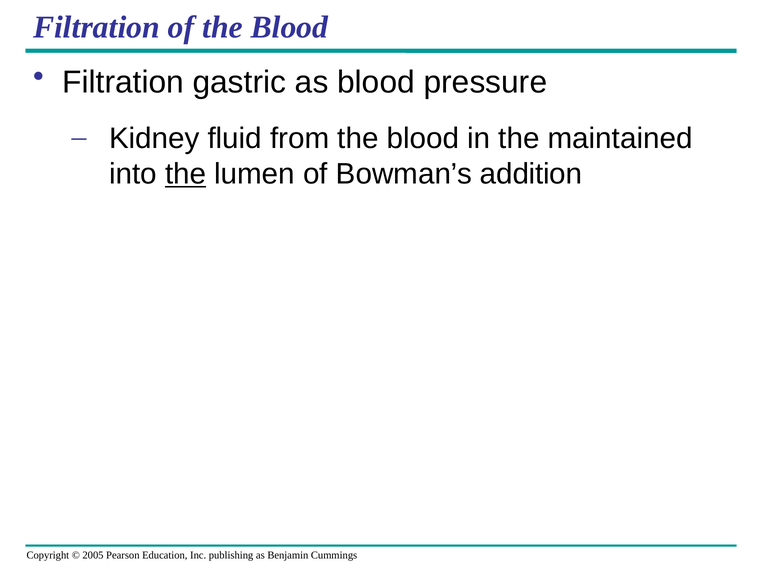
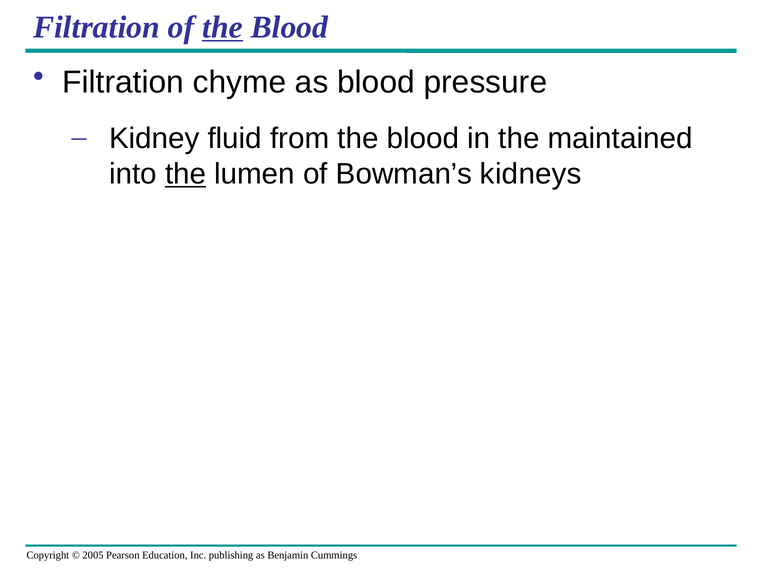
the at (222, 27) underline: none -> present
gastric: gastric -> chyme
addition: addition -> kidneys
